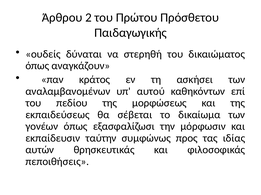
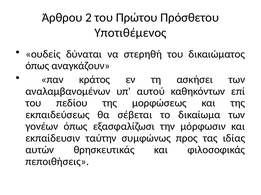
Παιδαγωγικής: Παιδαγωγικής -> Υποτιθέμενος
